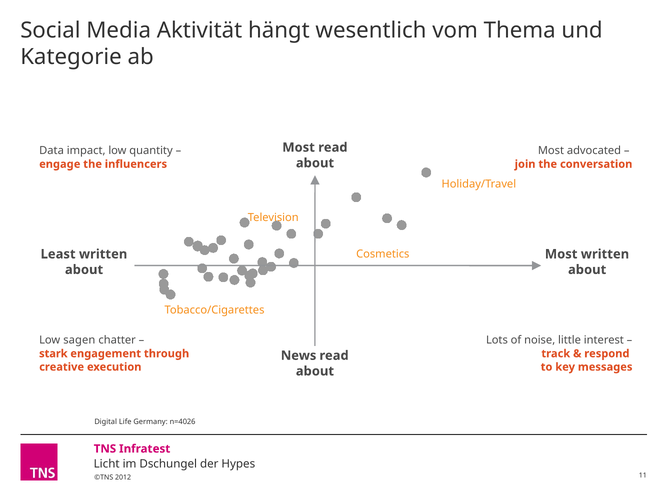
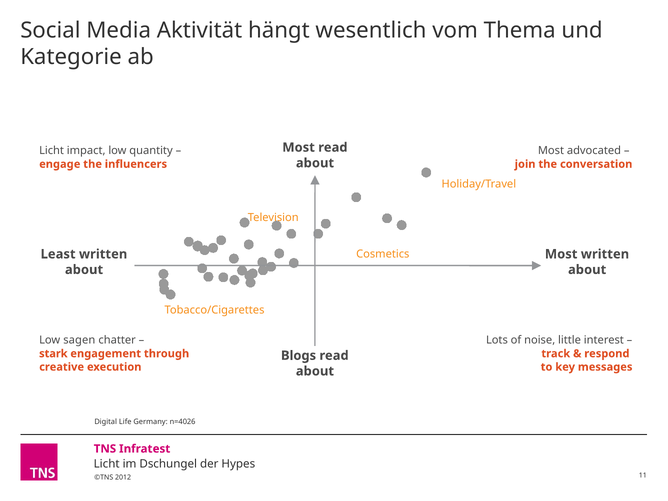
Data at (52, 151): Data -> Licht
News: News -> Blogs
